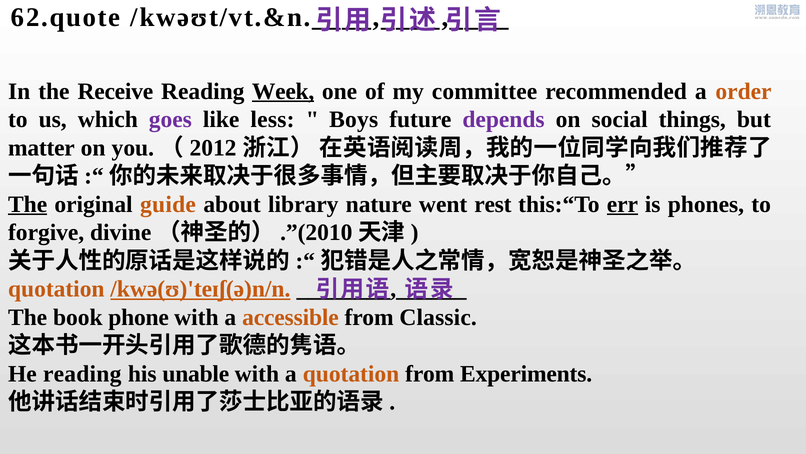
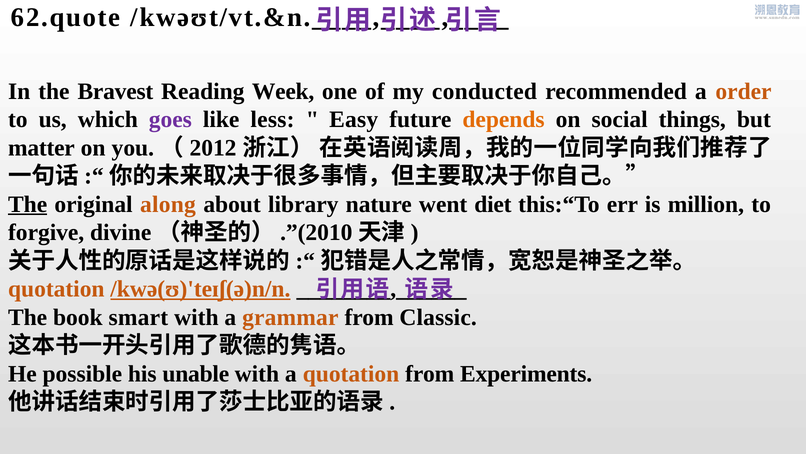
Receive: Receive -> Bravest
Week underline: present -> none
committee: committee -> conducted
Boys: Boys -> Easy
depends colour: purple -> orange
guide: guide -> along
rest: rest -> diet
err underline: present -> none
phones: phones -> million
phone: phone -> smart
accessible: accessible -> grammar
He reading: reading -> possible
